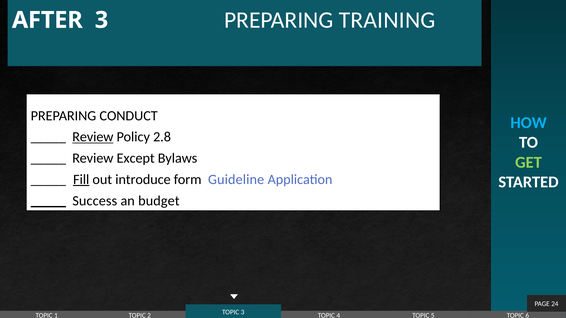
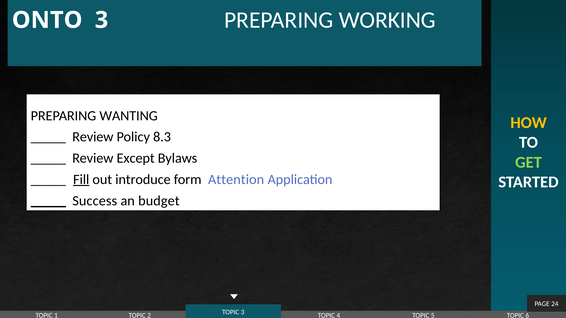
AFTER: AFTER -> ONTO
TRAINING: TRAINING -> WORKING
CONDUCT: CONDUCT -> WANTING
HOW colour: light blue -> yellow
Review at (93, 137) underline: present -> none
2.8: 2.8 -> 8.3
Guideline: Guideline -> Attention
